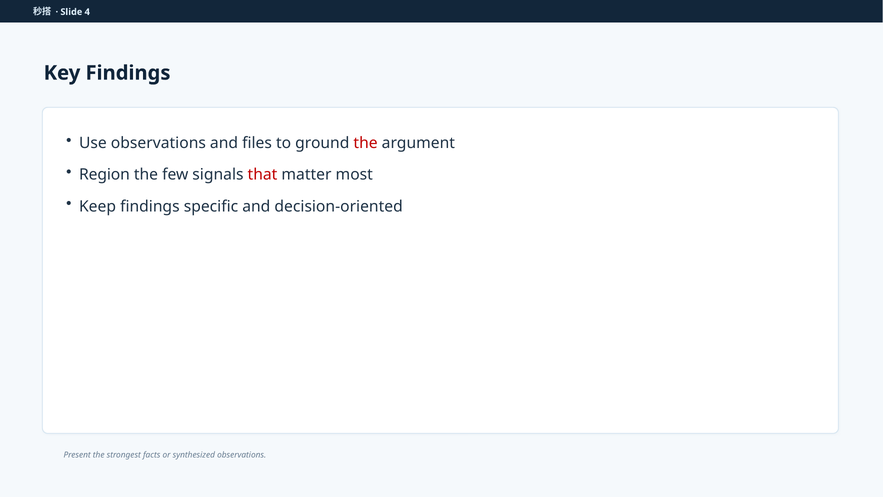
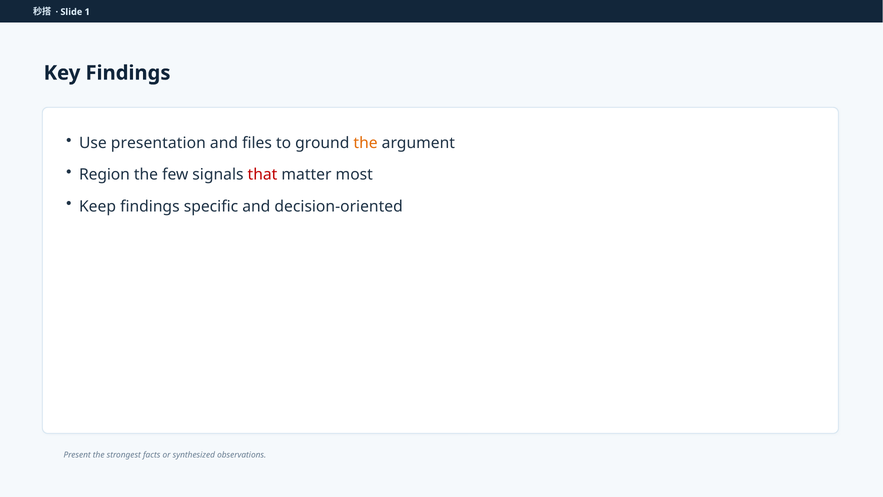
4: 4 -> 1
Use observations: observations -> presentation
the at (366, 143) colour: red -> orange
